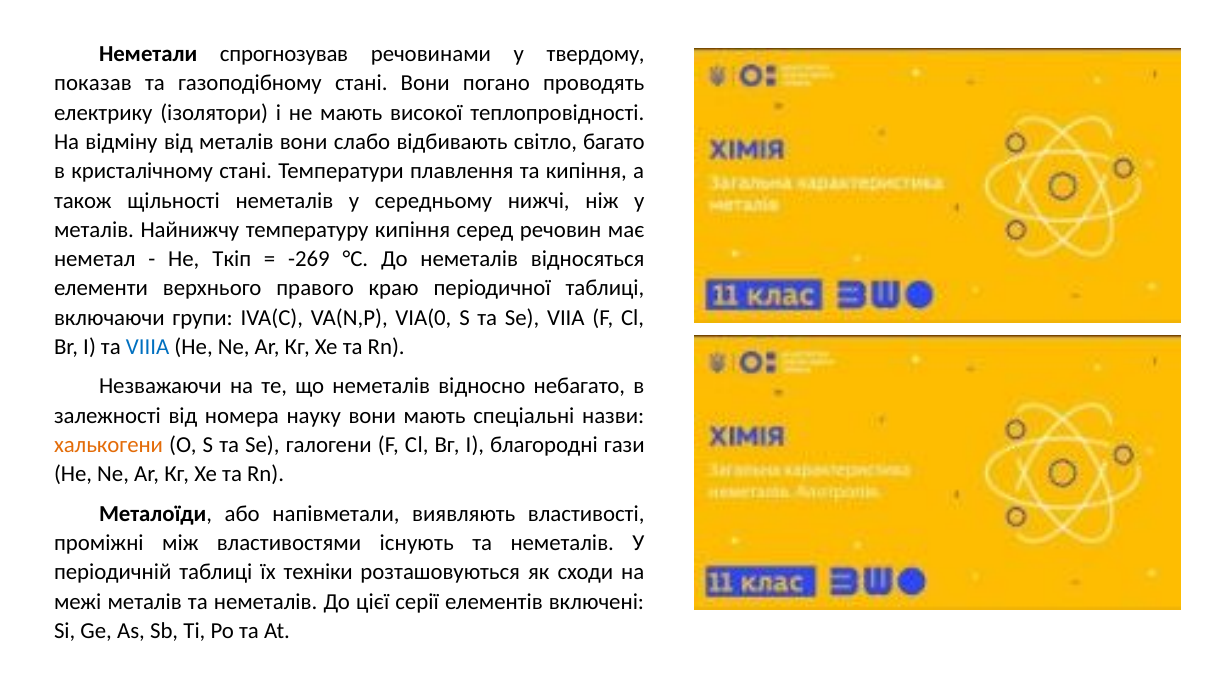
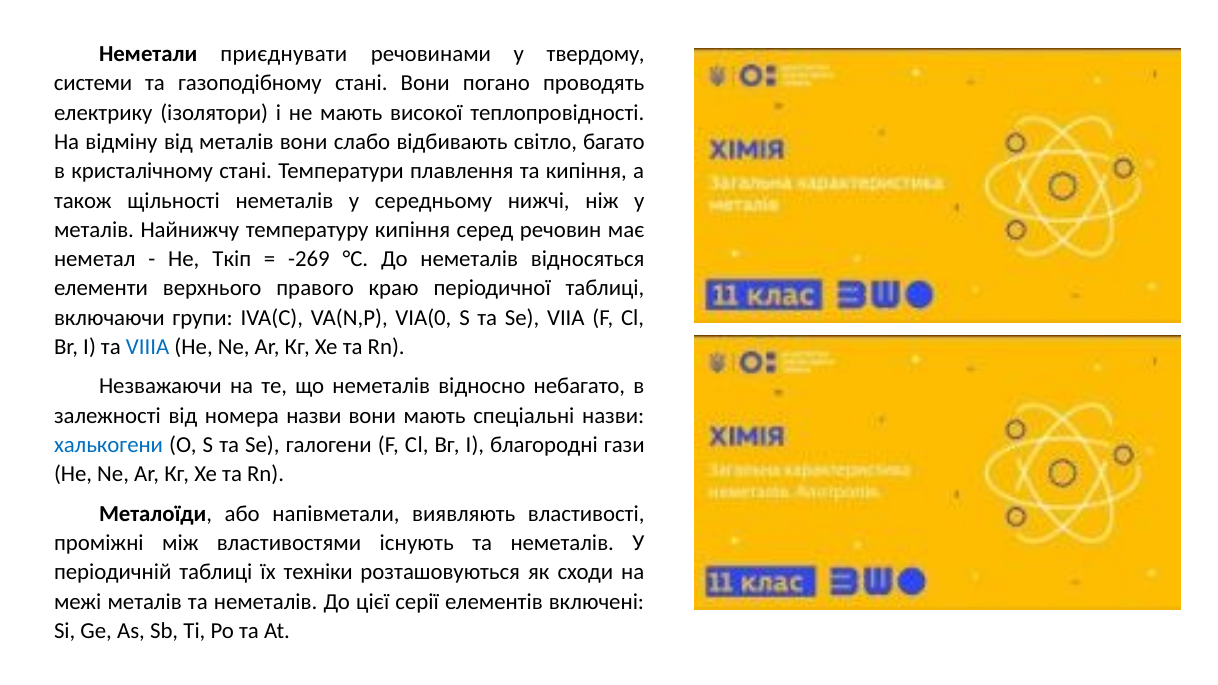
спрогнозував: спрогнозував -> приєднувати
показав: показав -> системи
номера науку: науку -> назви
халькогени colour: orange -> blue
